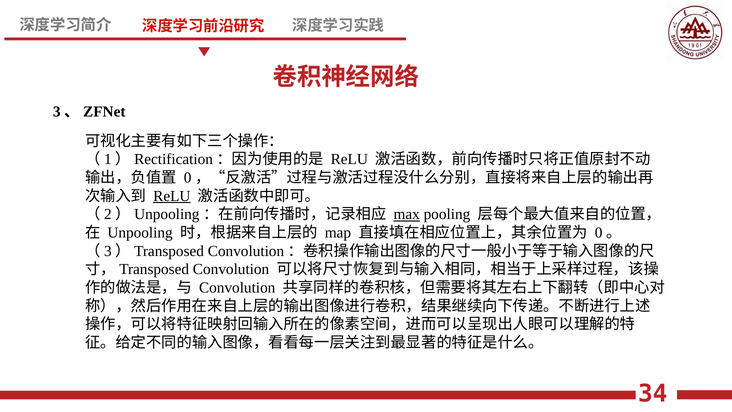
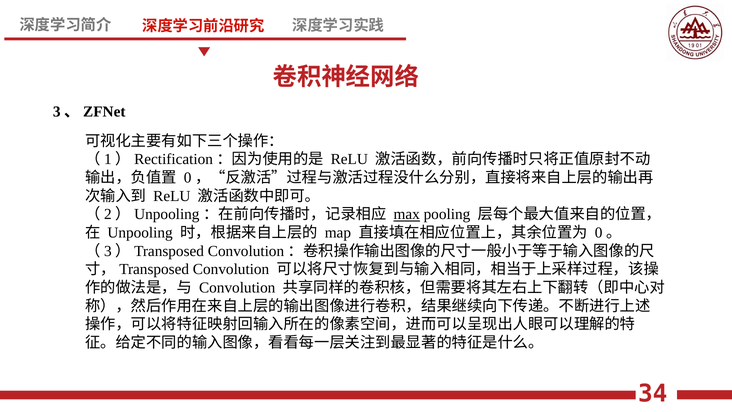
ReLU at (172, 196) underline: present -> none
